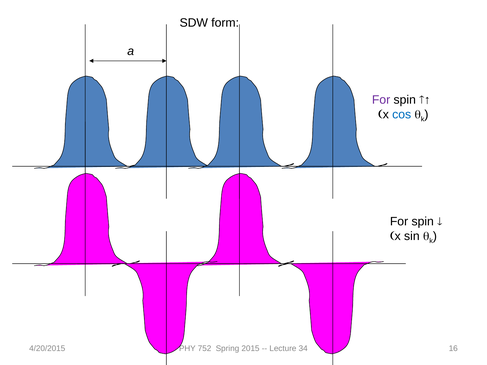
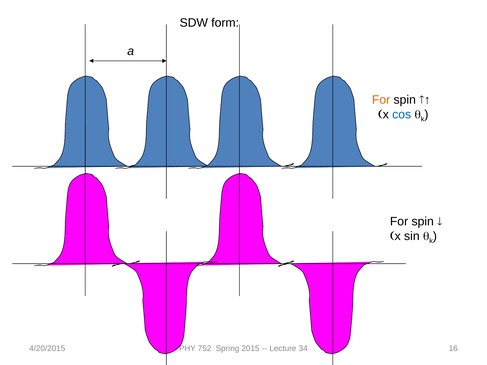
For at (381, 100) colour: purple -> orange
